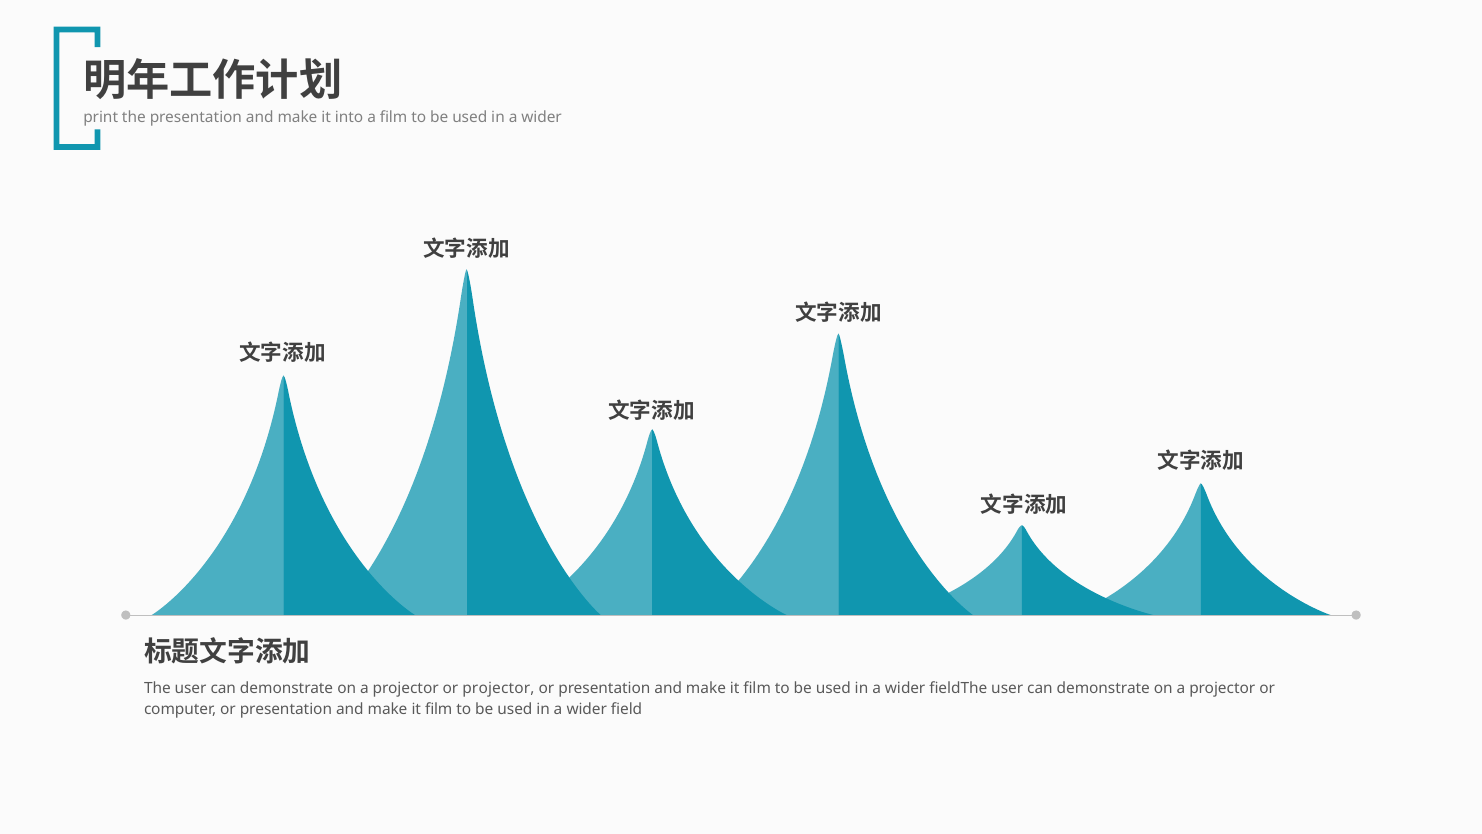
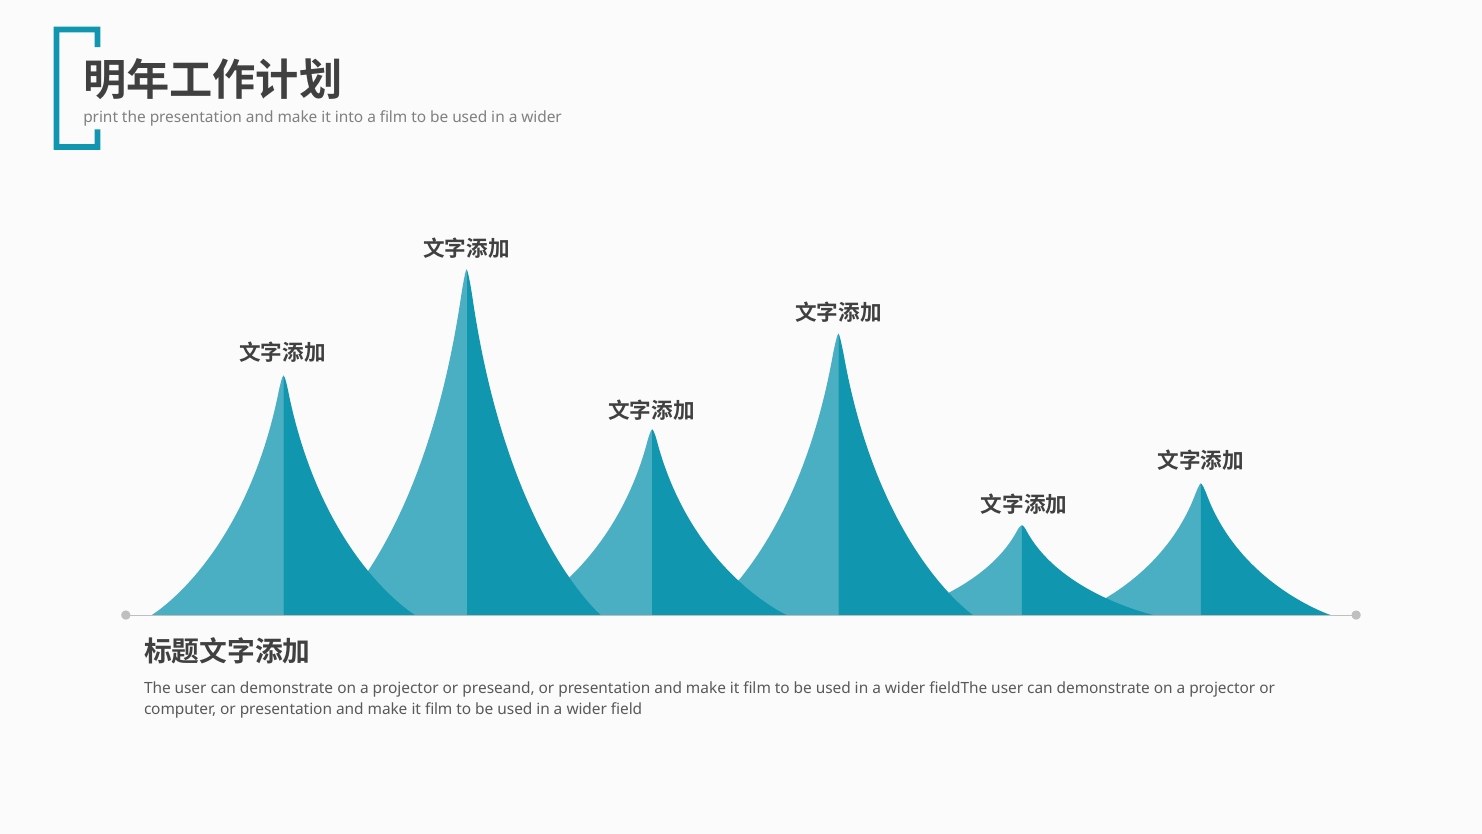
or projector: projector -> preseand
